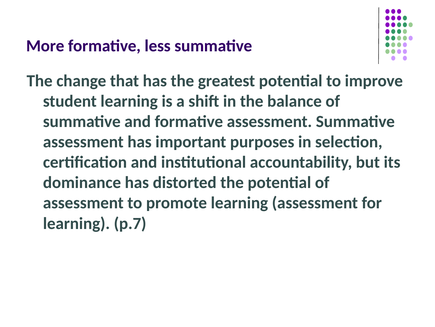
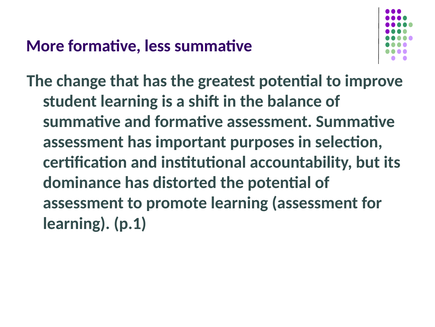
p.7: p.7 -> p.1
